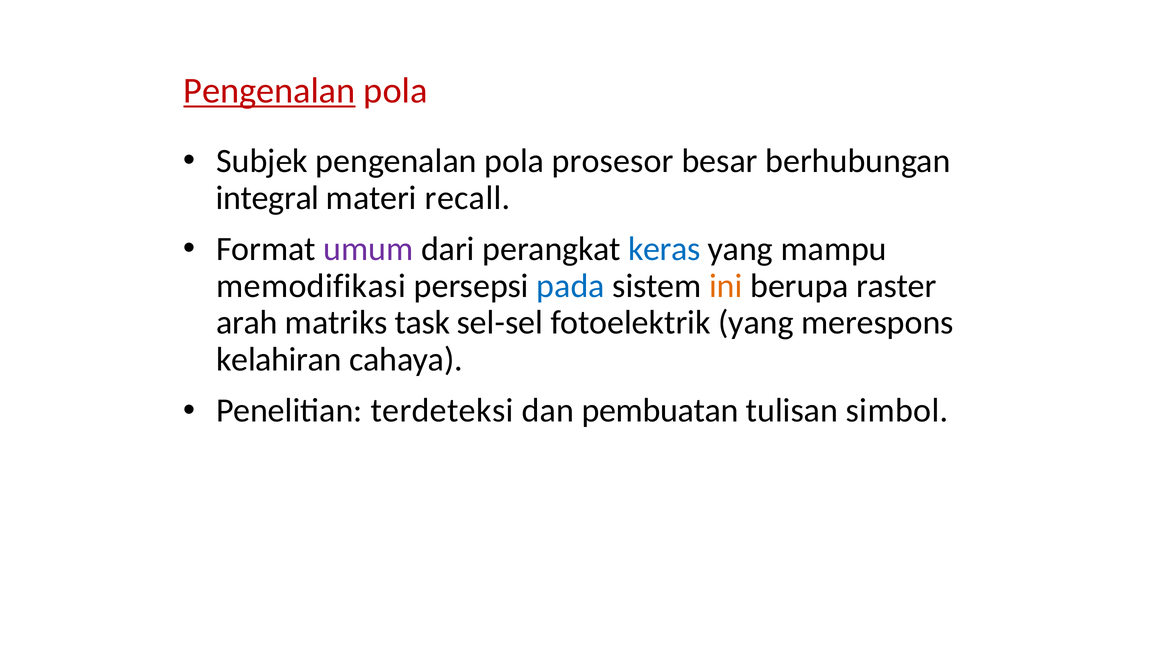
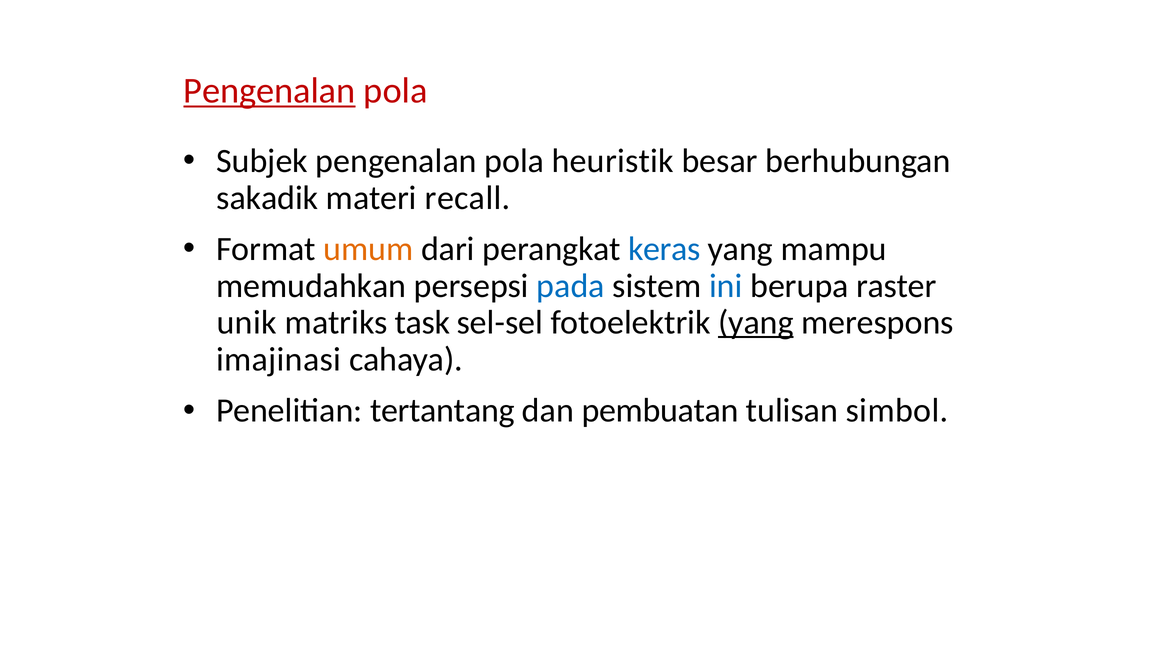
prosesor: prosesor -> heuristik
integral: integral -> sakadik
umum colour: purple -> orange
memodifikasi: memodifikasi -> memudahkan
ini colour: orange -> blue
arah: arah -> unik
yang at (756, 323) underline: none -> present
kelahiran: kelahiran -> imajinasi
terdeteksi: terdeteksi -> tertantang
